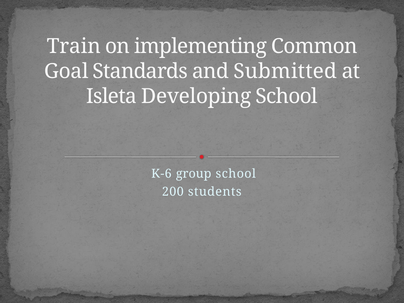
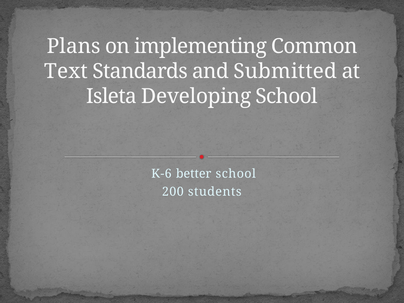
Train: Train -> Plans
Goal: Goal -> Text
group: group -> better
